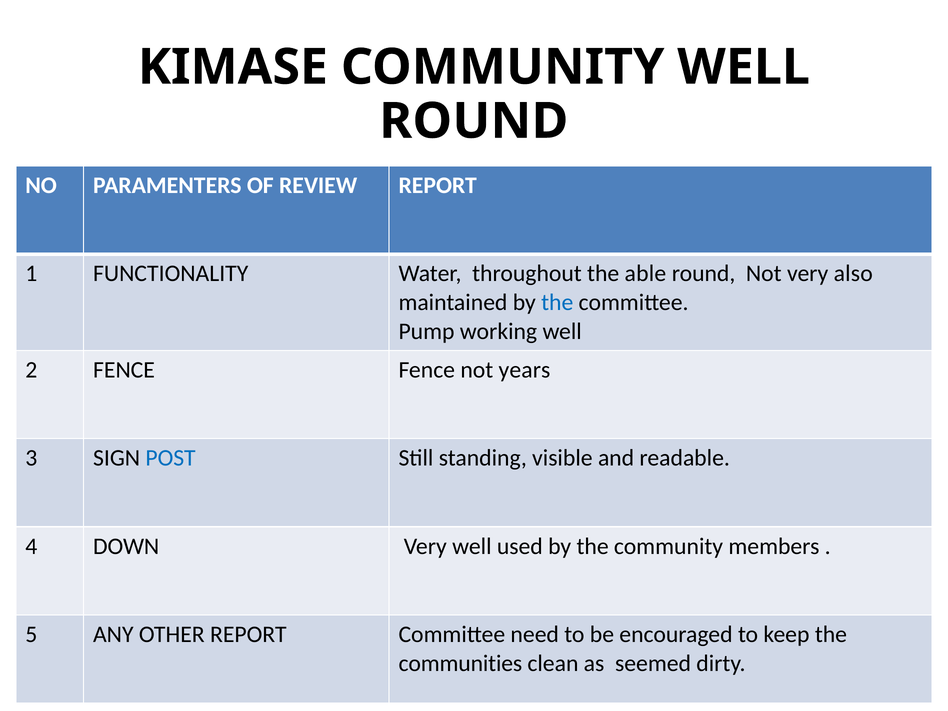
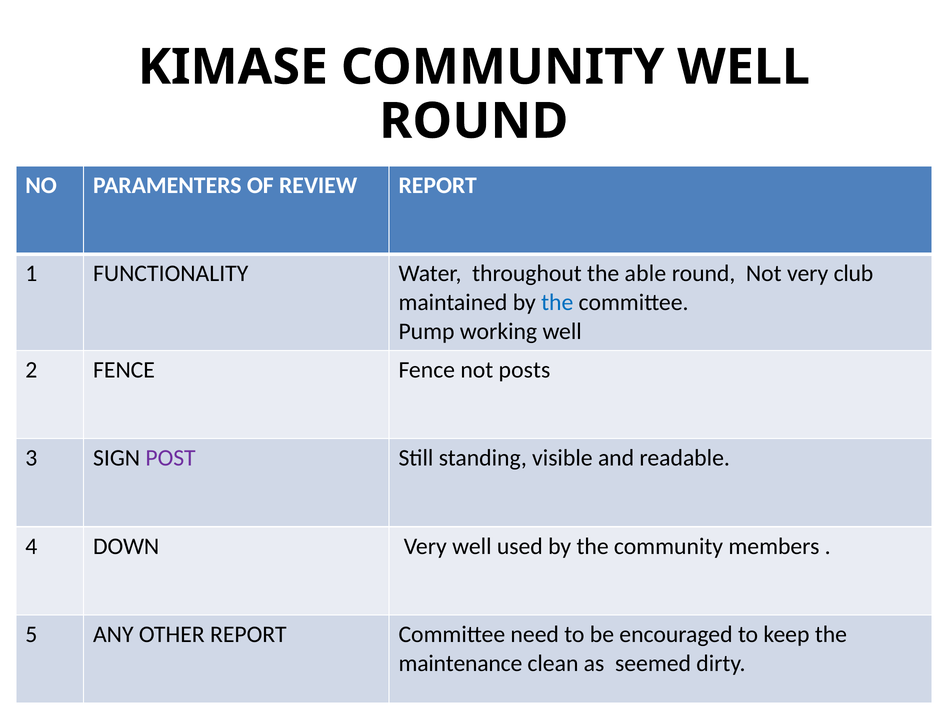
also: also -> club
years: years -> posts
POST colour: blue -> purple
communities: communities -> maintenance
